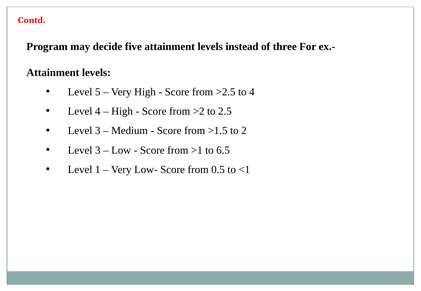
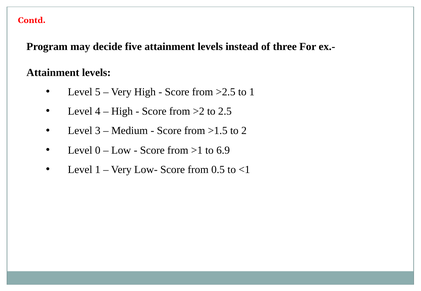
to 4: 4 -> 1
3 at (98, 150): 3 -> 0
6.5: 6.5 -> 6.9
